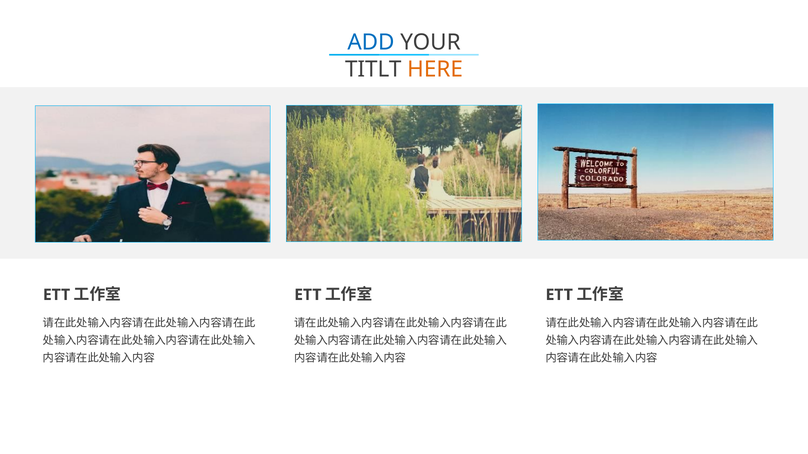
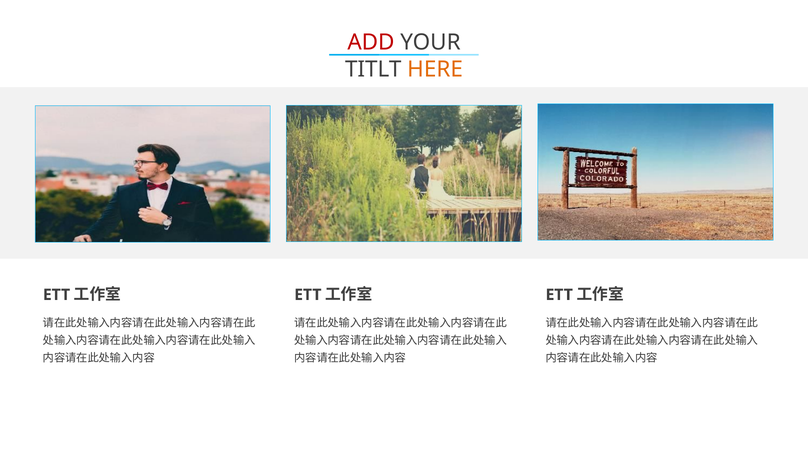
ADD colour: blue -> red
